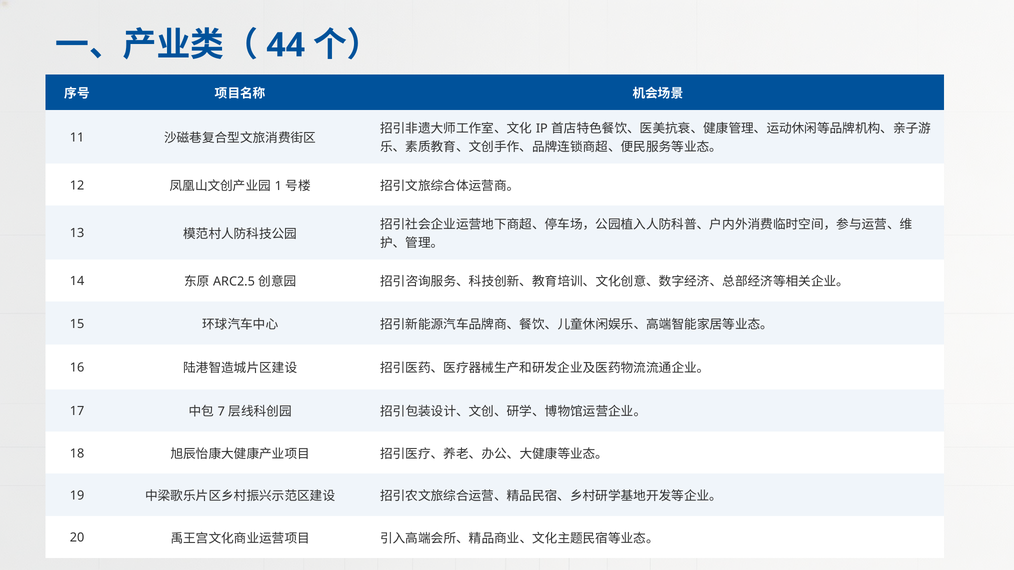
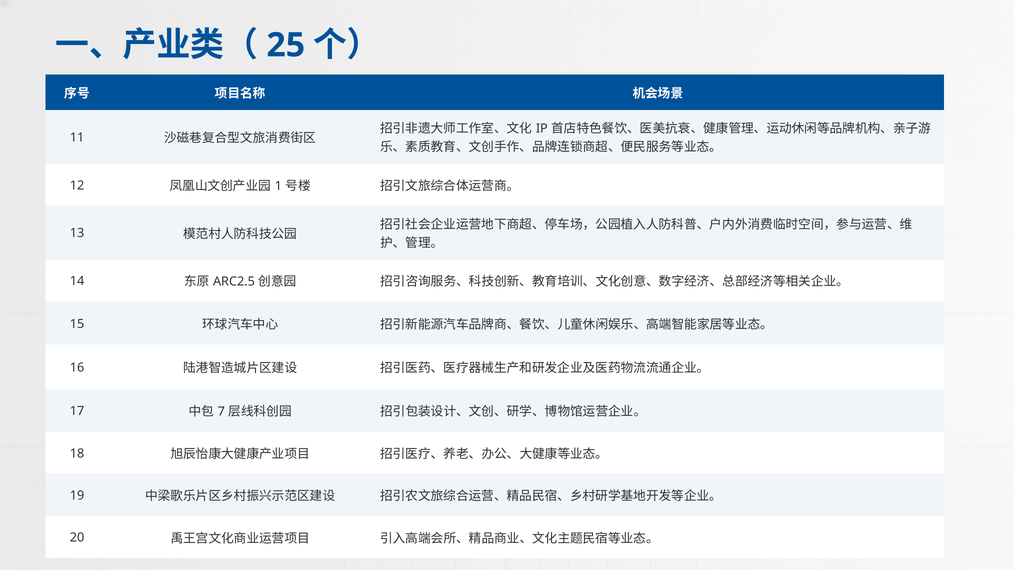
44: 44 -> 25
